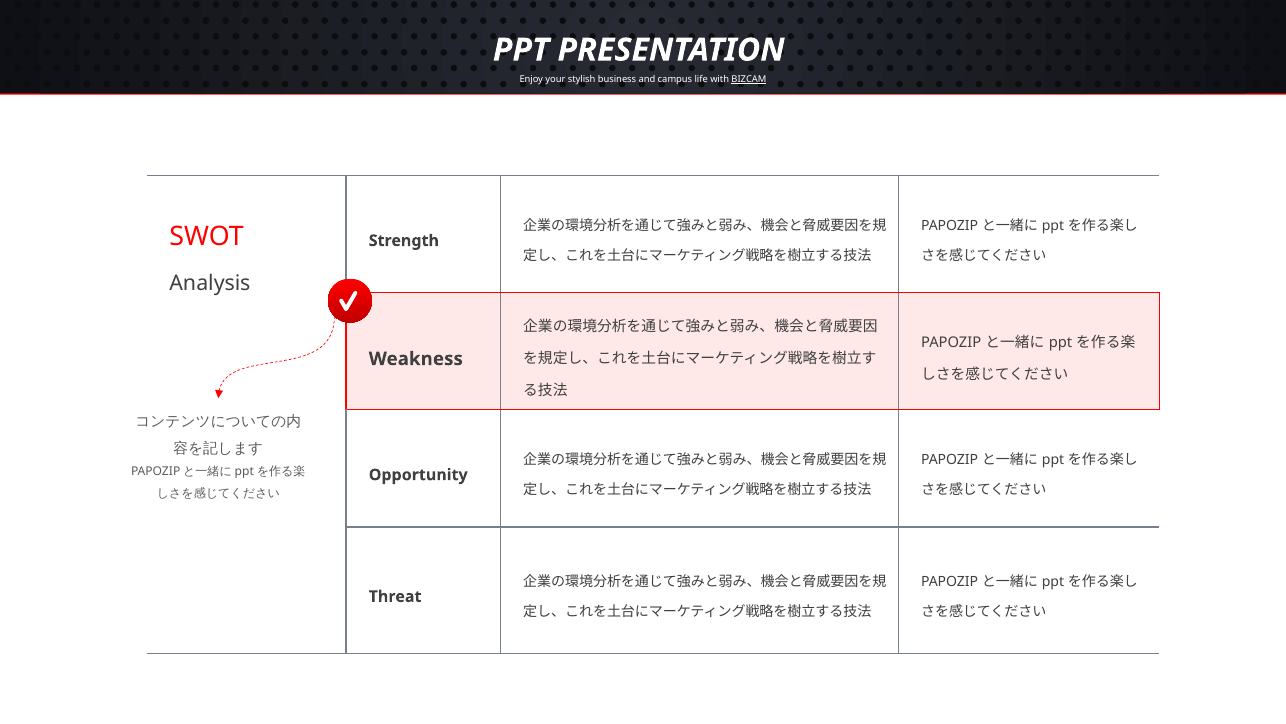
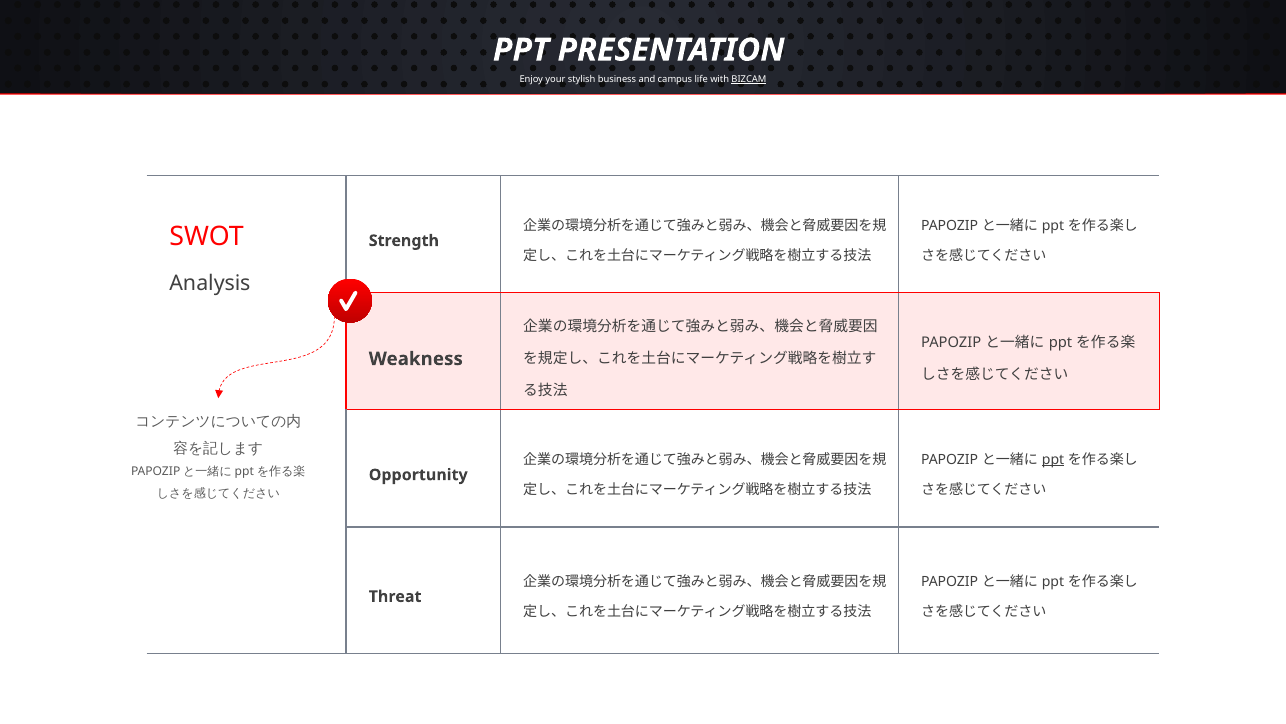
ppt at (1053, 459) underline: none -> present
